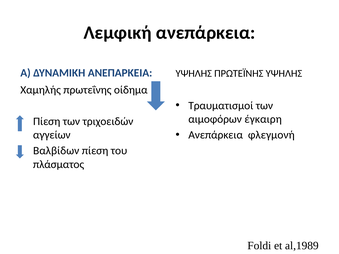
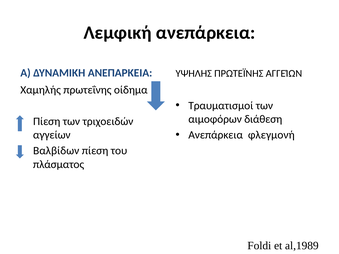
ΠΡΩΤΕΪΝΗΣ ΥΨΗΛΗΣ: ΥΨΗΛΗΣ -> ΑΓΓΕΊΩΝ
έγκαιρη: έγκαιρη -> διάθεση
